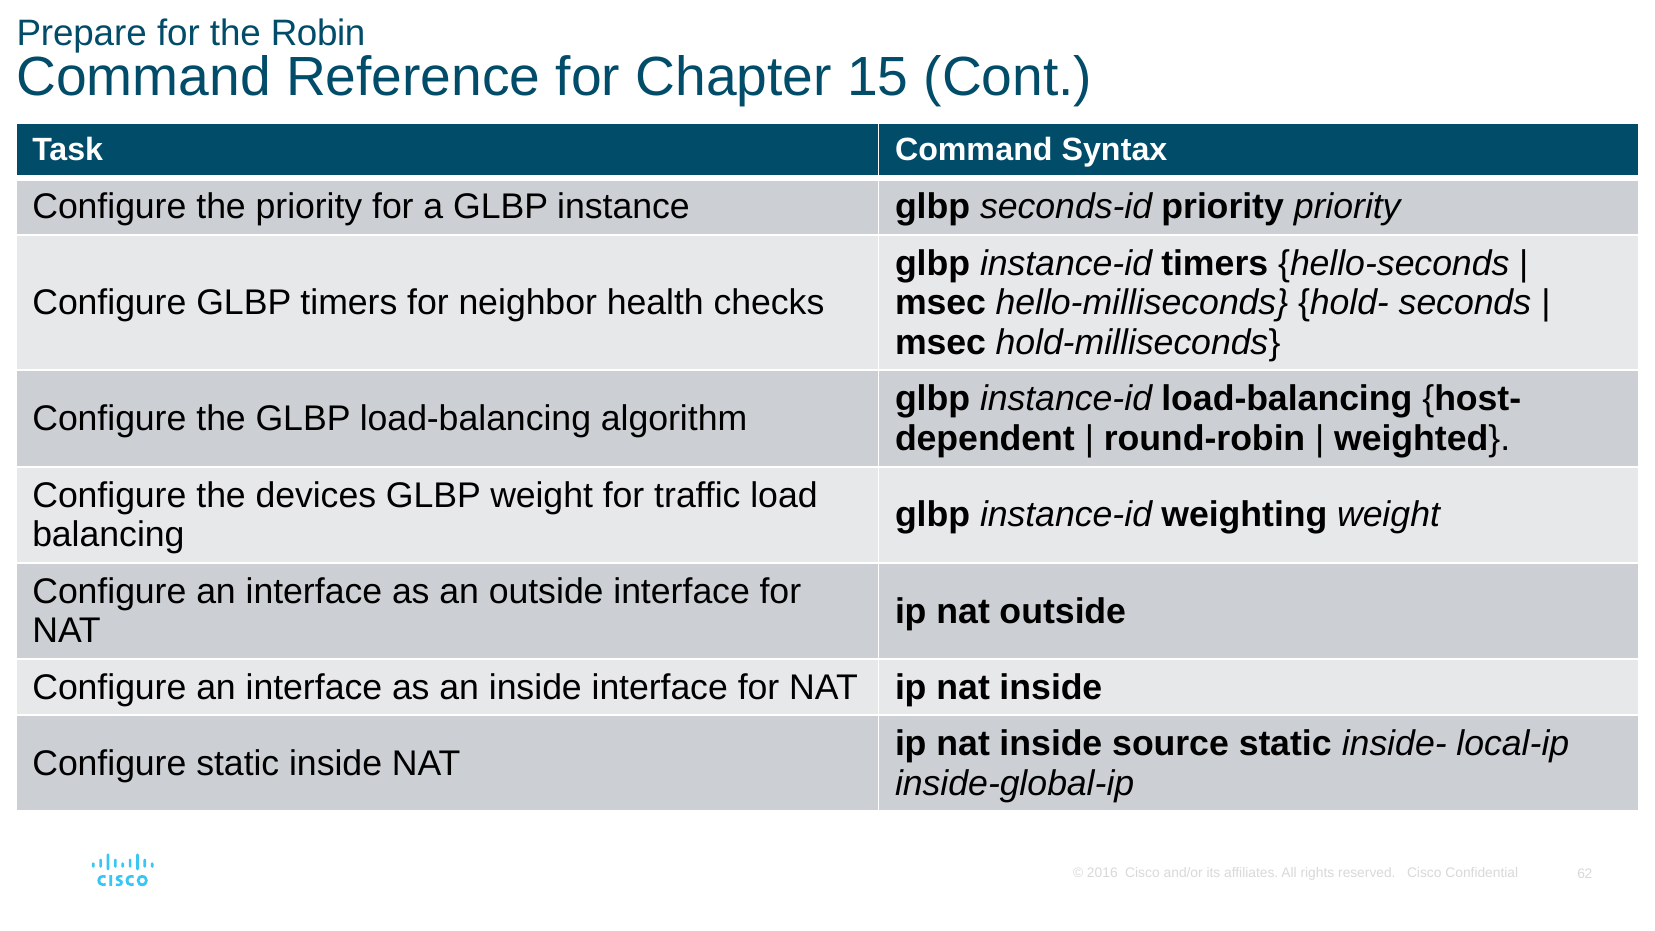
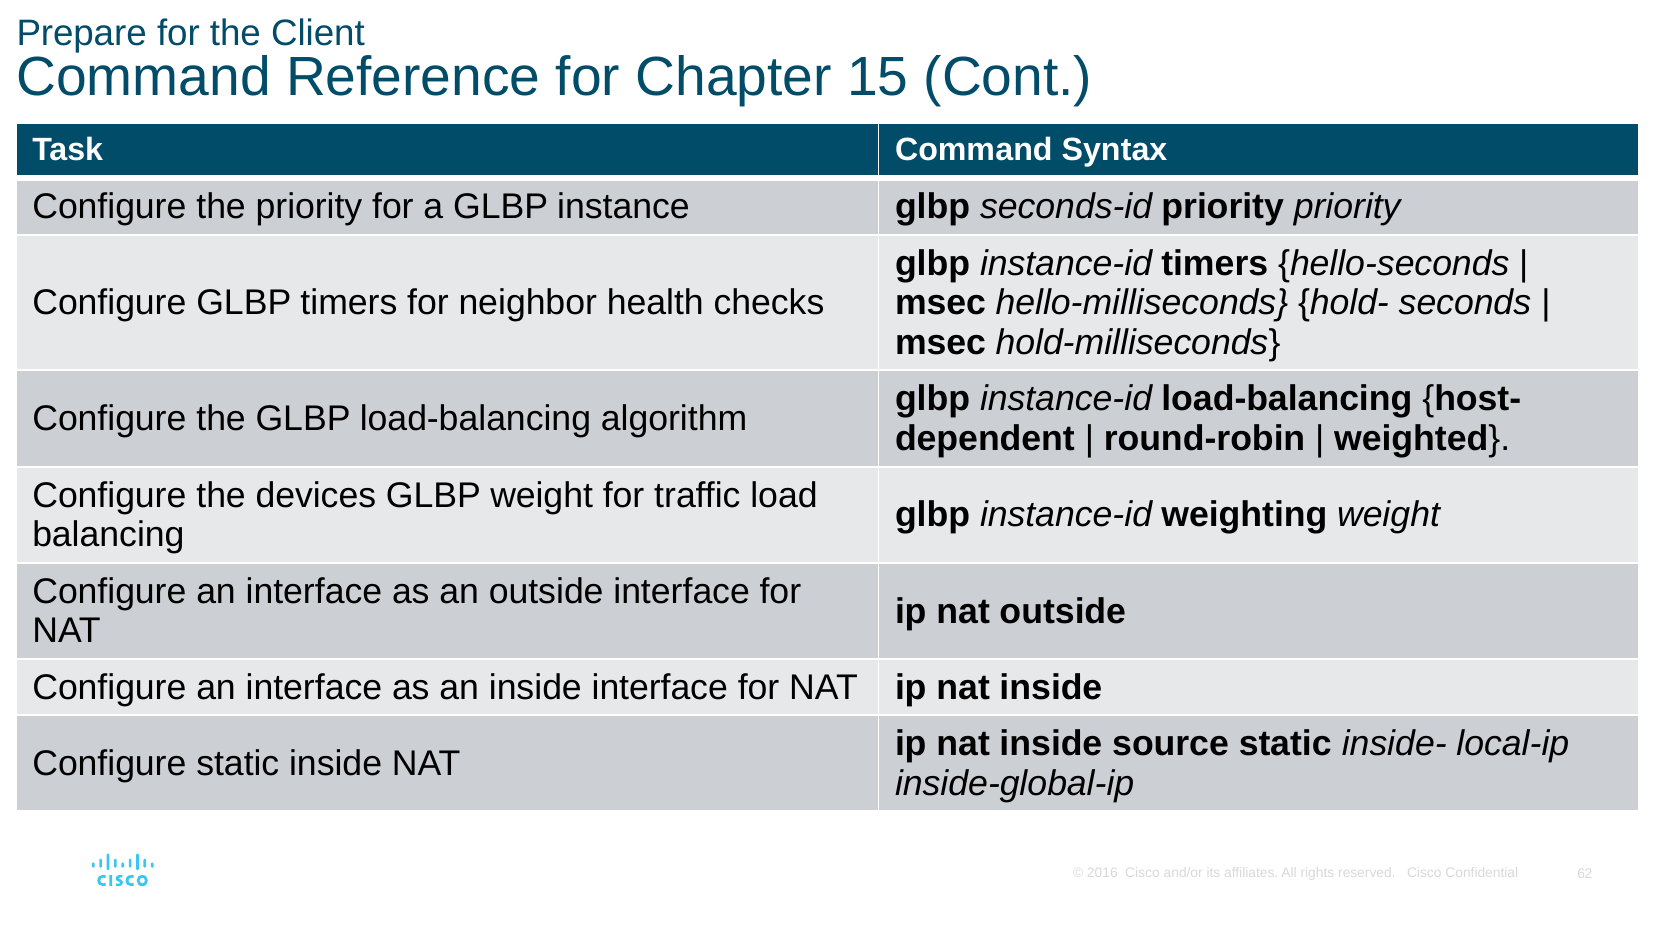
Robin: Robin -> Client
